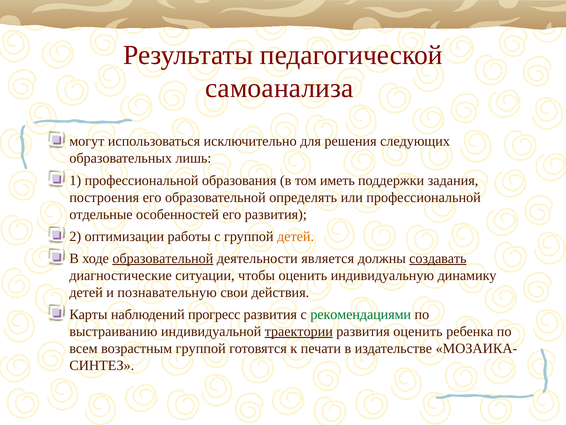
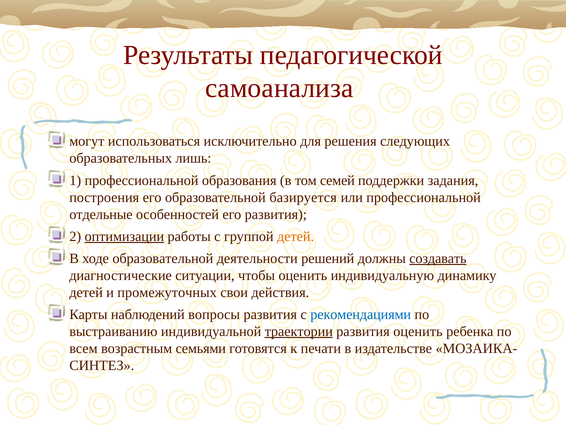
иметь: иметь -> семей
определять: определять -> базируется
оптимизации underline: none -> present
образовательной at (163, 258) underline: present -> none
является: является -> решений
познавательную: познавательную -> промежуточных
прогресс: прогресс -> вопросы
рекомендациями colour: green -> blue
возрастным группой: группой -> семьями
